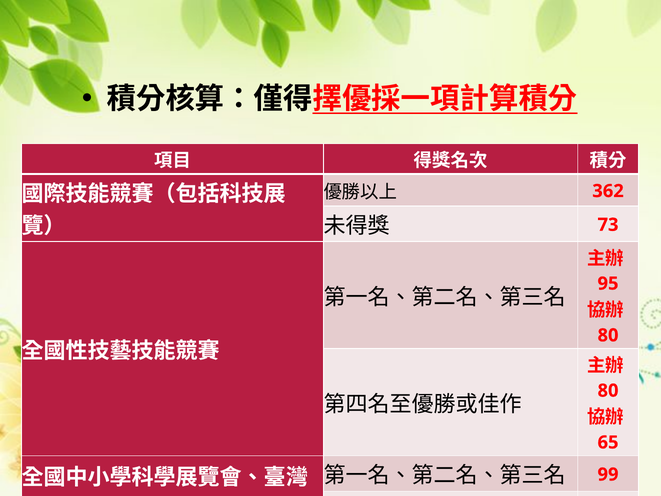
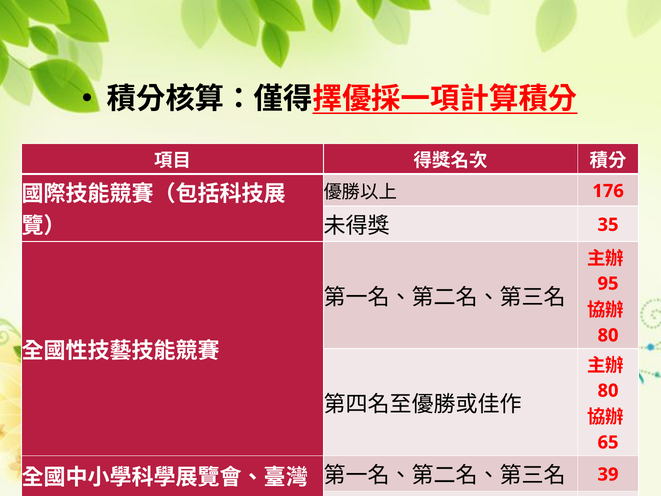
362: 362 -> 176
73: 73 -> 35
99: 99 -> 39
